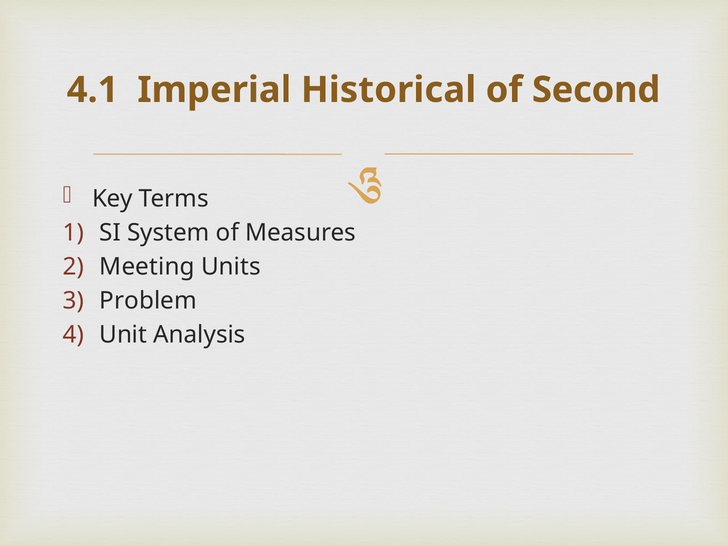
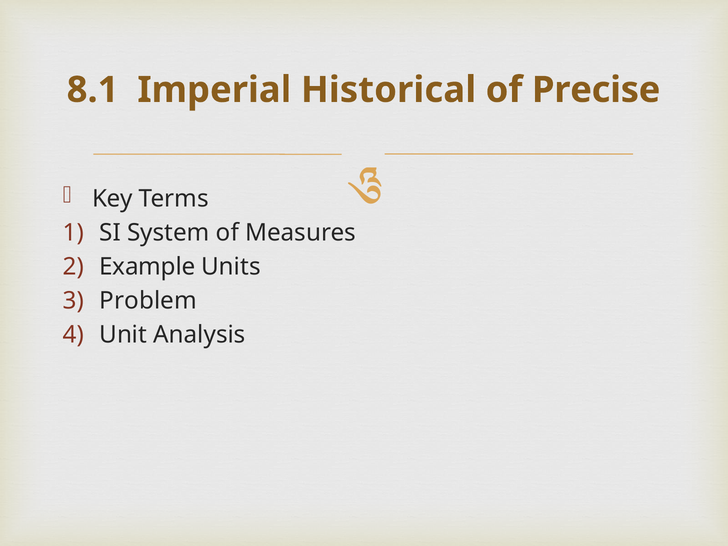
4.1: 4.1 -> 8.1
Second: Second -> Precise
Meeting: Meeting -> Example
